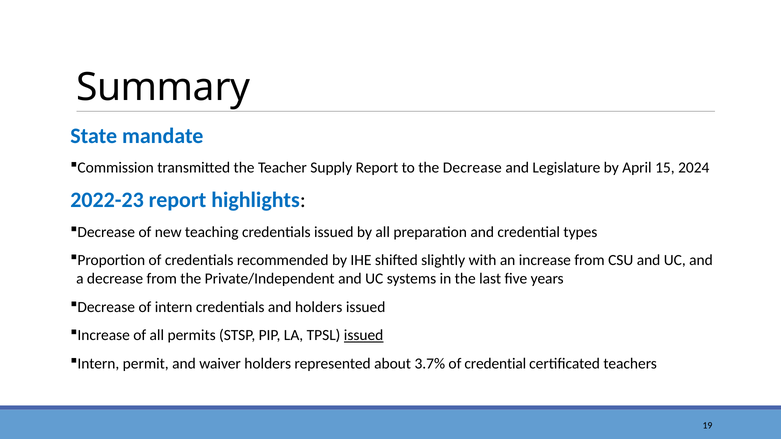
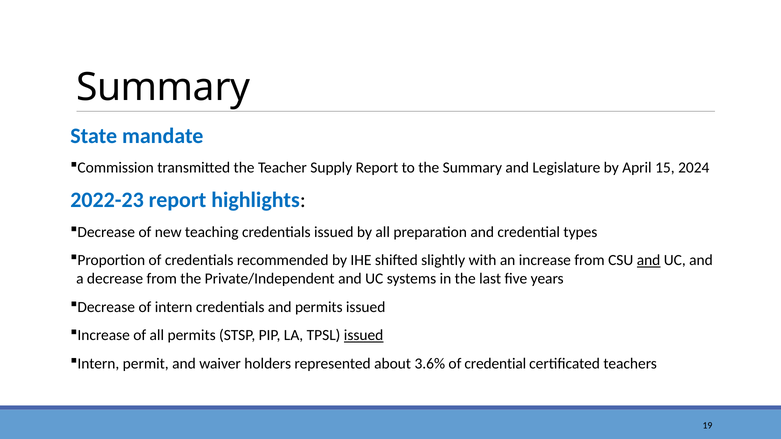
the Decrease: Decrease -> Summary
and at (649, 260) underline: none -> present
and holders: holders -> permits
3.7%: 3.7% -> 3.6%
